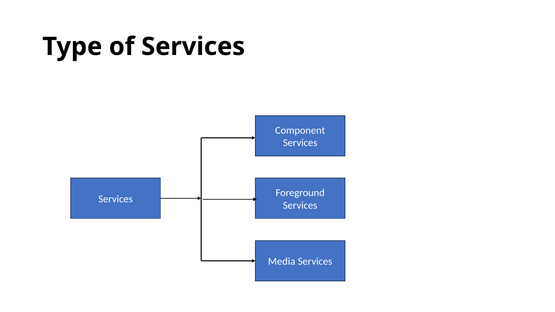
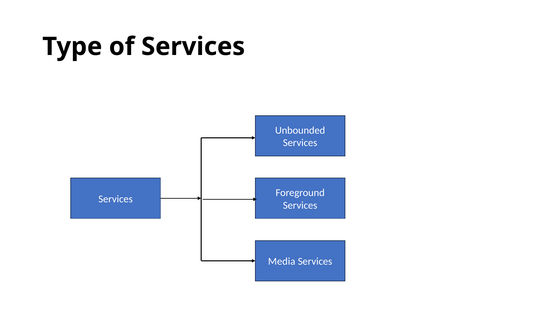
Component: Component -> Unbounded
